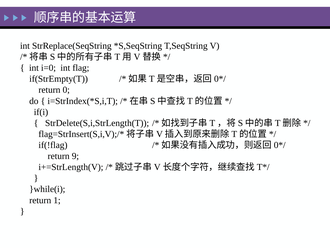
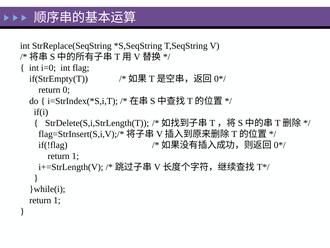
9 at (75, 156): 9 -> 1
